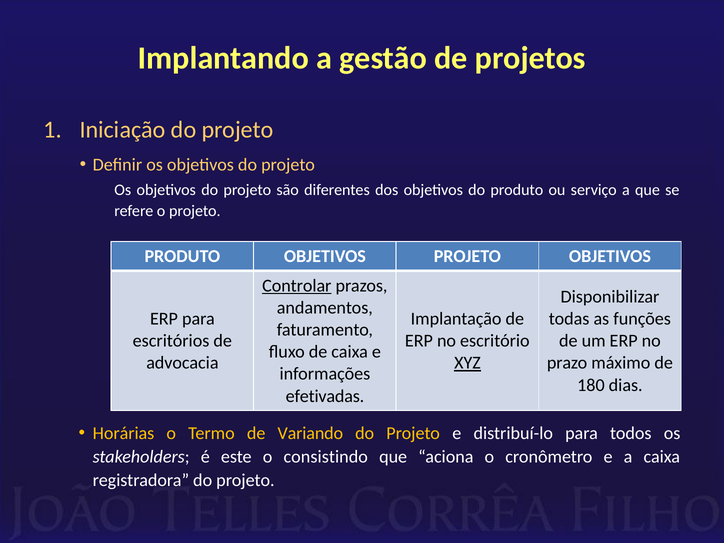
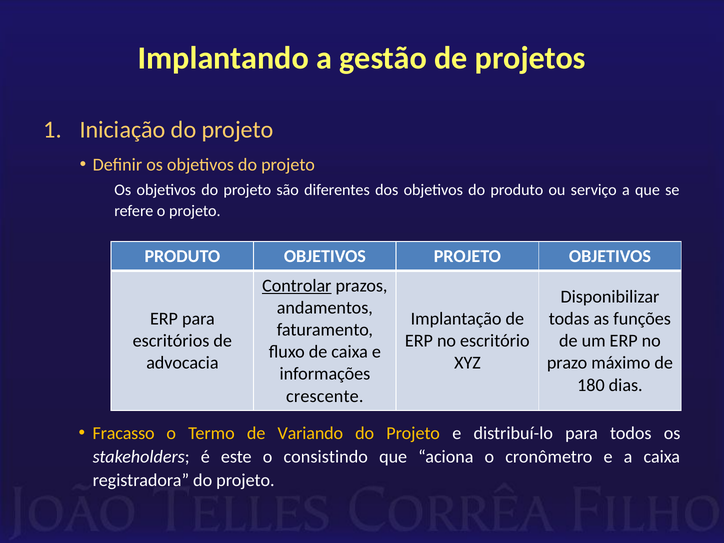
XYZ underline: present -> none
efetivadas: efetivadas -> crescente
Horárias: Horárias -> Fracasso
